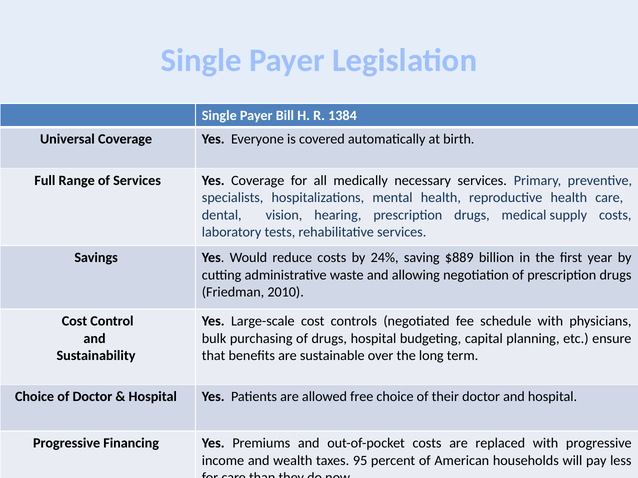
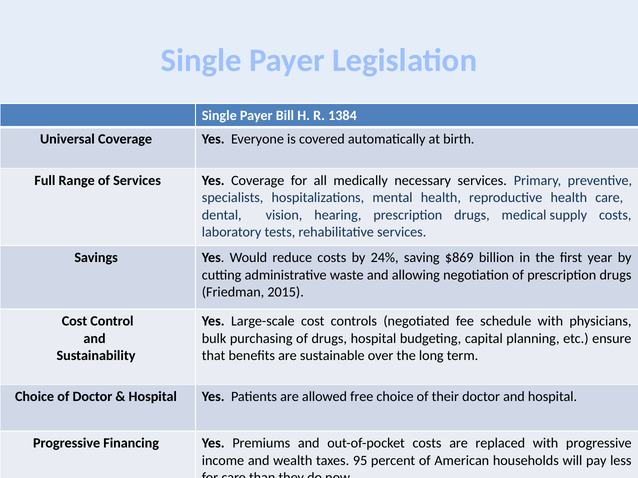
$889: $889 -> $869
2010: 2010 -> 2015
